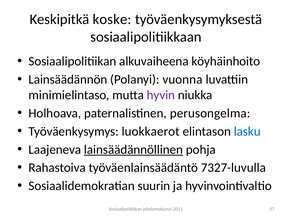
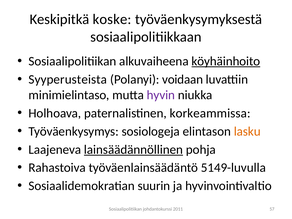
köyhäinhoito underline: none -> present
Lainsäädännön: Lainsäädännön -> Syyperusteista
vuonna: vuonna -> voidaan
perusongelma: perusongelma -> korkeammissa
luokkaerot: luokkaerot -> sosiologeja
lasku colour: blue -> orange
7327-luvulla: 7327-luvulla -> 5149-luvulla
